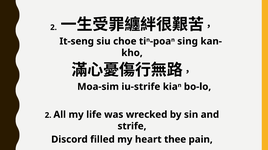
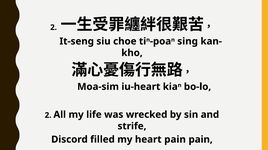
iu-strife: iu-strife -> iu-heart
heart thee: thee -> pain
